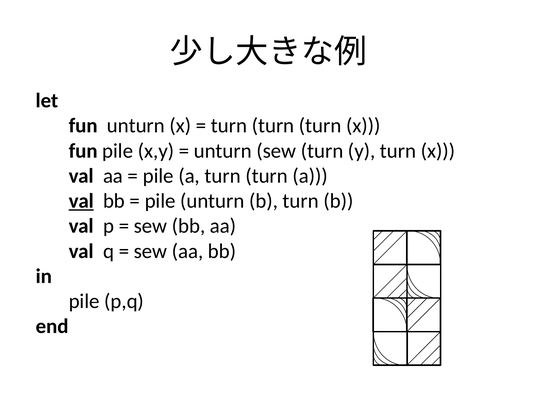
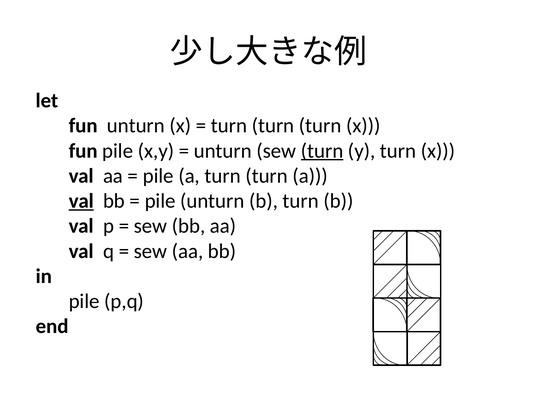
turn at (322, 151) underline: none -> present
